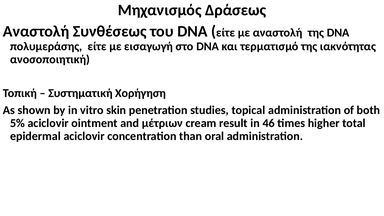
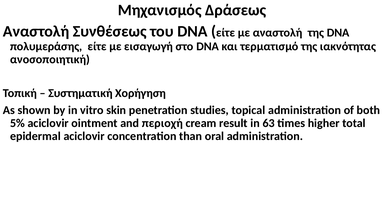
μέτριων: μέτριων -> περιοχή
46: 46 -> 63
